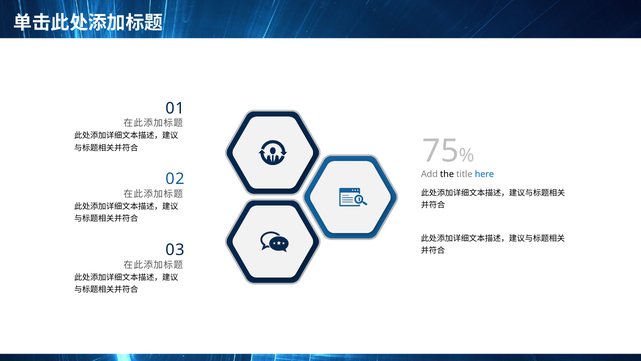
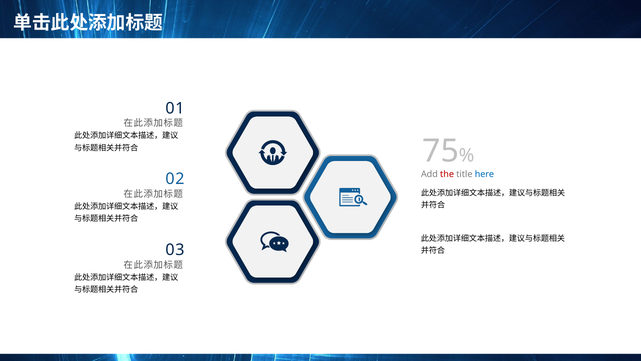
the colour: black -> red
